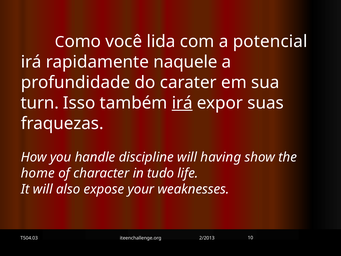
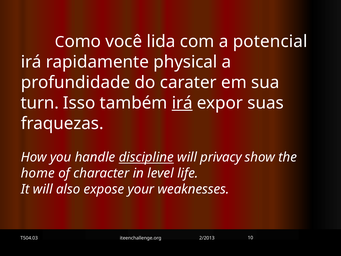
naquele: naquele -> physical
discipline underline: none -> present
having: having -> privacy
tudo: tudo -> level
